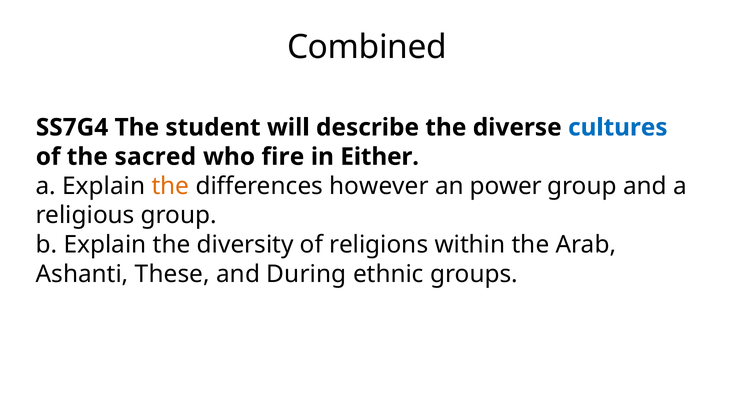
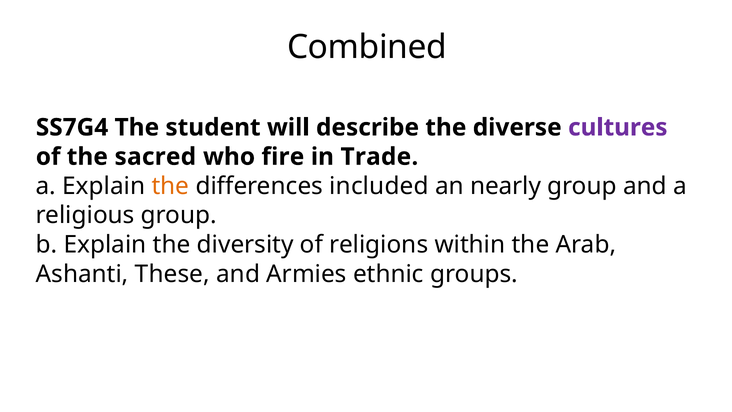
cultures colour: blue -> purple
Either: Either -> Trade
however: however -> included
power: power -> nearly
During: During -> Armies
